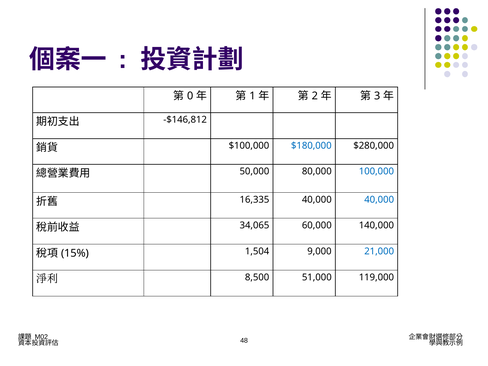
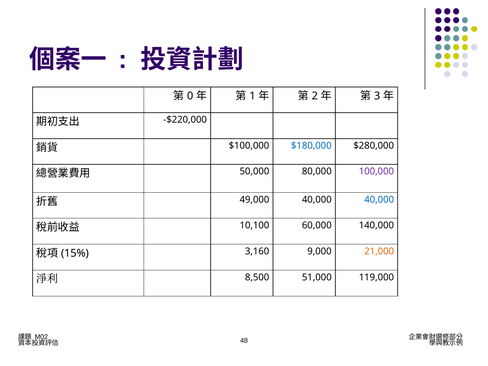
-$146,812: -$146,812 -> -$220,000
100,000 colour: blue -> purple
16,335: 16,335 -> 49,000
34,065: 34,065 -> 10,100
1,504: 1,504 -> 3,160
21,000 colour: blue -> orange
